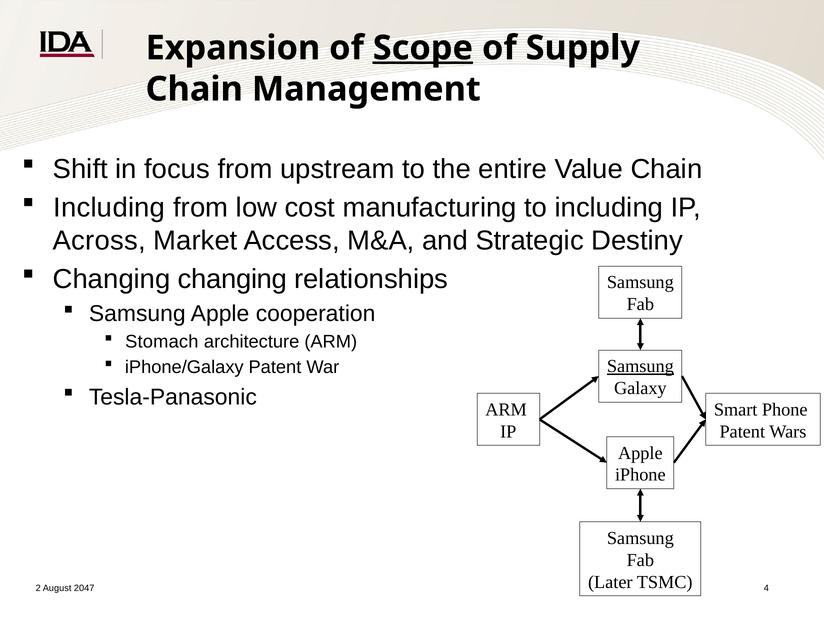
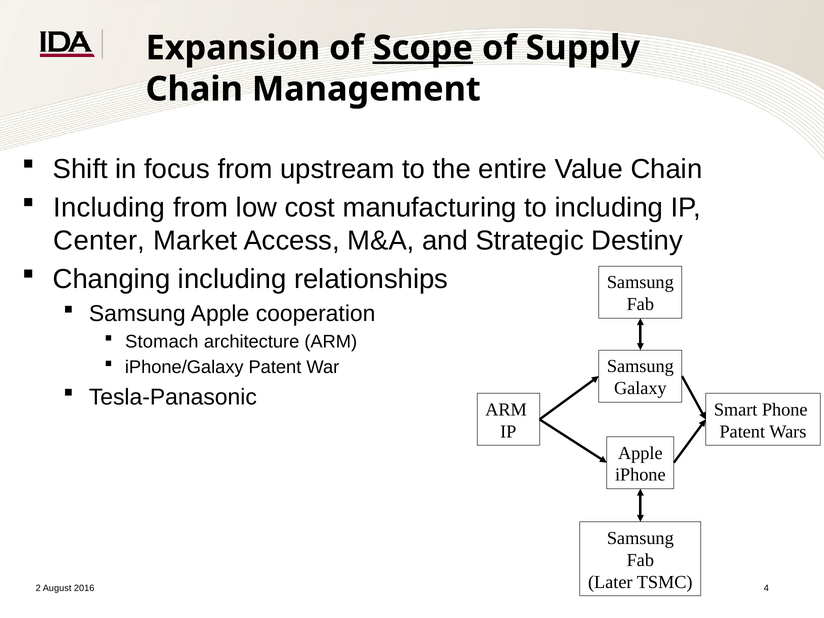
Across: Across -> Center
Changing changing: changing -> including
Samsung at (640, 366) underline: present -> none
2047: 2047 -> 2016
